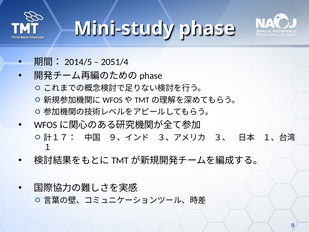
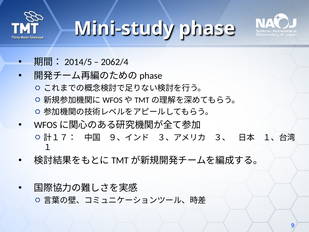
2051/4: 2051/4 -> 2062/4
